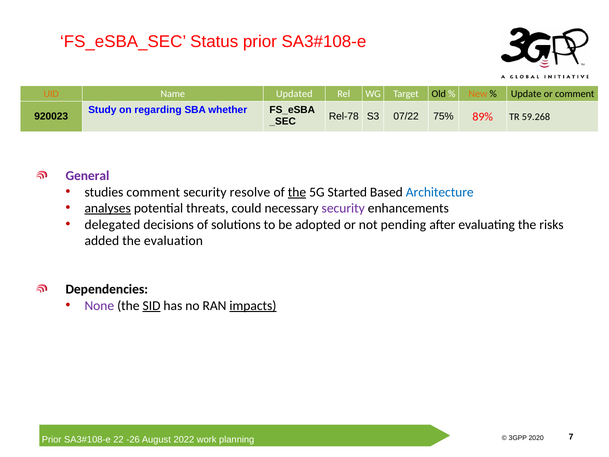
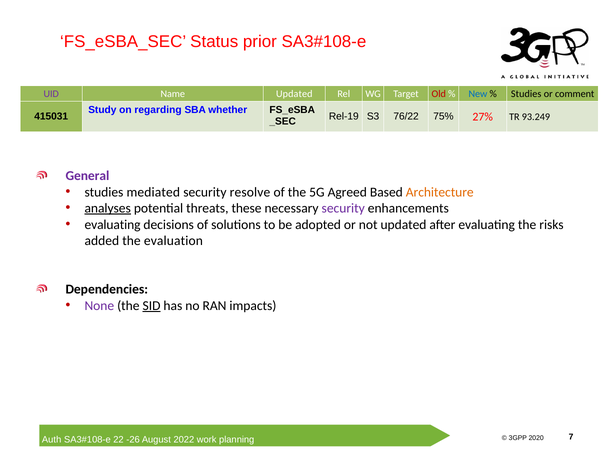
UID colour: orange -> purple
Old colour: black -> red
New colour: orange -> blue
Update at (526, 94): Update -> Studies
920023: 920023 -> 415031
Rel-78: Rel-78 -> Rel-19
07/22: 07/22 -> 76/22
89%: 89% -> 27%
59.268: 59.268 -> 93.249
studies comment: comment -> mediated
the at (297, 192) underline: present -> none
Started: Started -> Agreed
Architecture colour: blue -> orange
could: could -> these
delegated at (112, 224): delegated -> evaluating
not pending: pending -> updated
impacts underline: present -> none
Prior at (52, 440): Prior -> Auth
